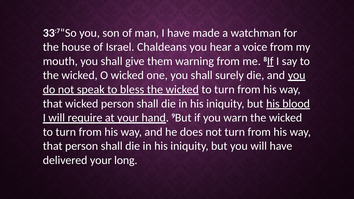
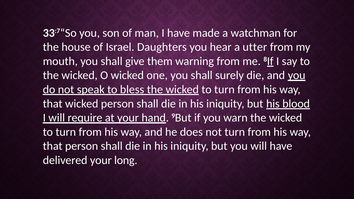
Chaldeans: Chaldeans -> Daughters
voice: voice -> utter
